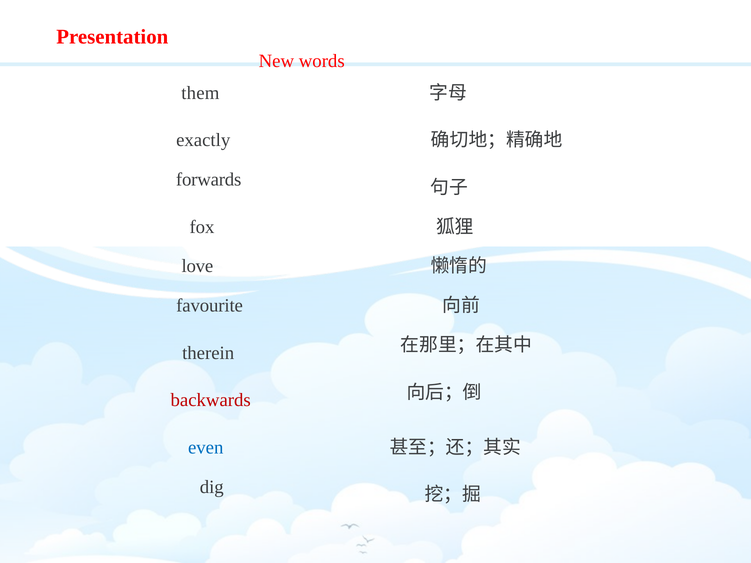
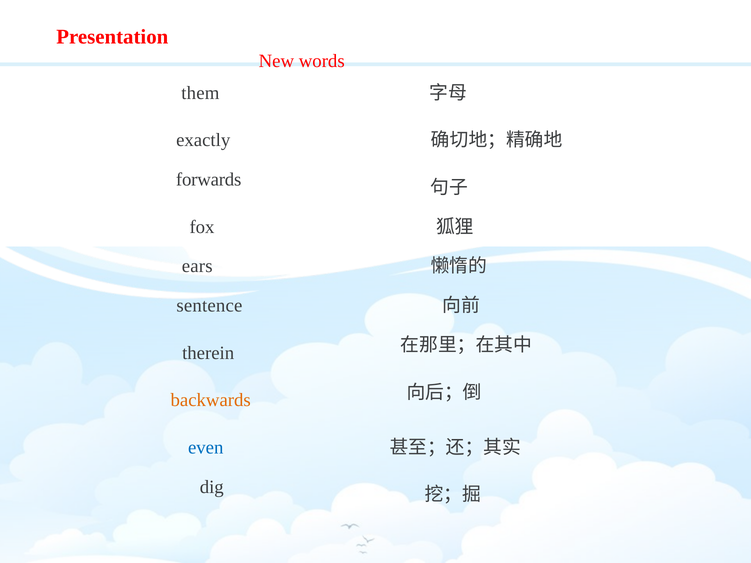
love: love -> ears
favourite: favourite -> sentence
backwards colour: red -> orange
